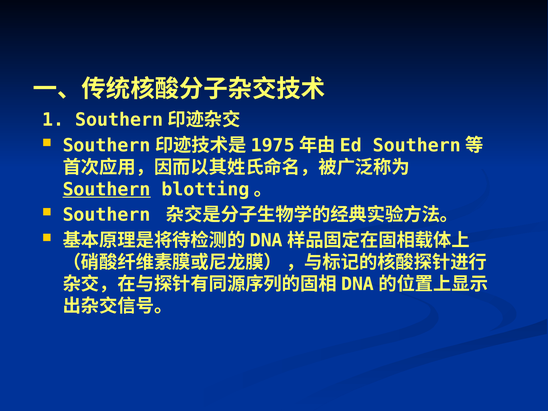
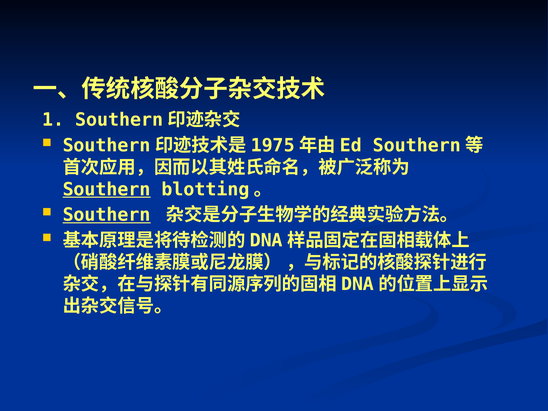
Southern at (107, 215) underline: none -> present
